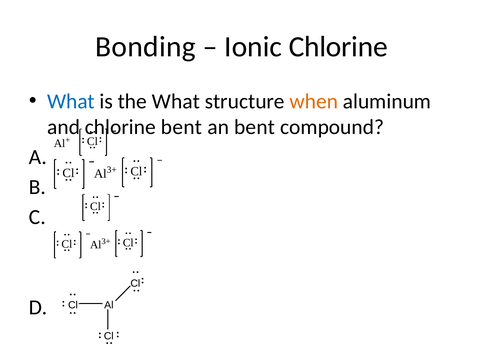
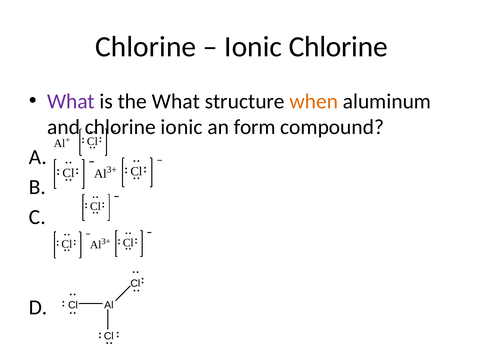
Bonding at (146, 47): Bonding -> Chlorine
What at (71, 101) colour: blue -> purple
chlorine bent: bent -> ionic
an bent: bent -> form
